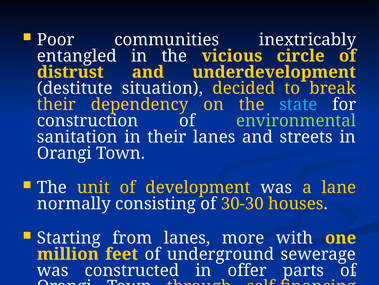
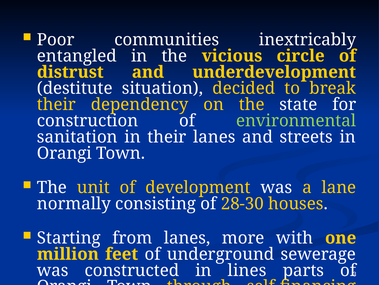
state colour: light blue -> white
30-30: 30-30 -> 28-30
offer: offer -> lines
